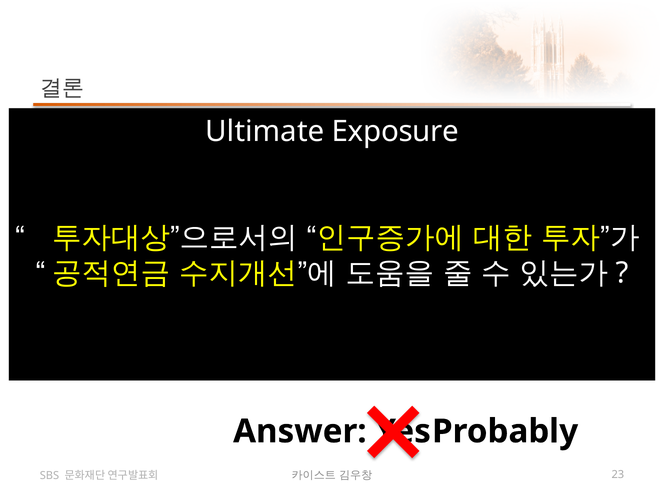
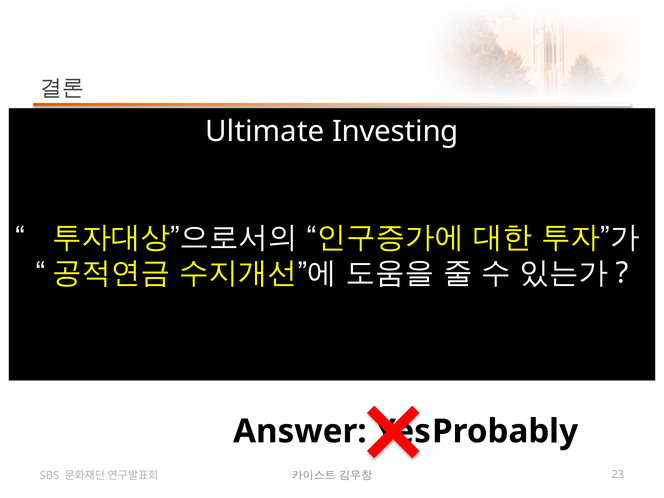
Exposure: Exposure -> Investing
